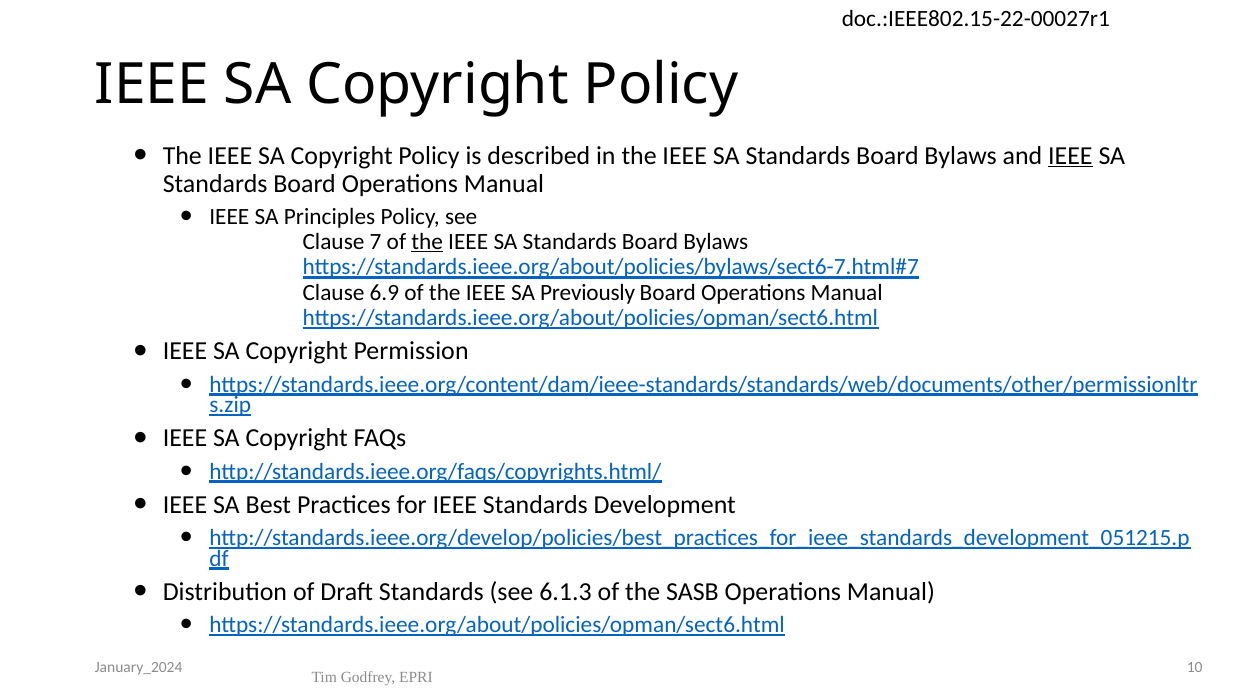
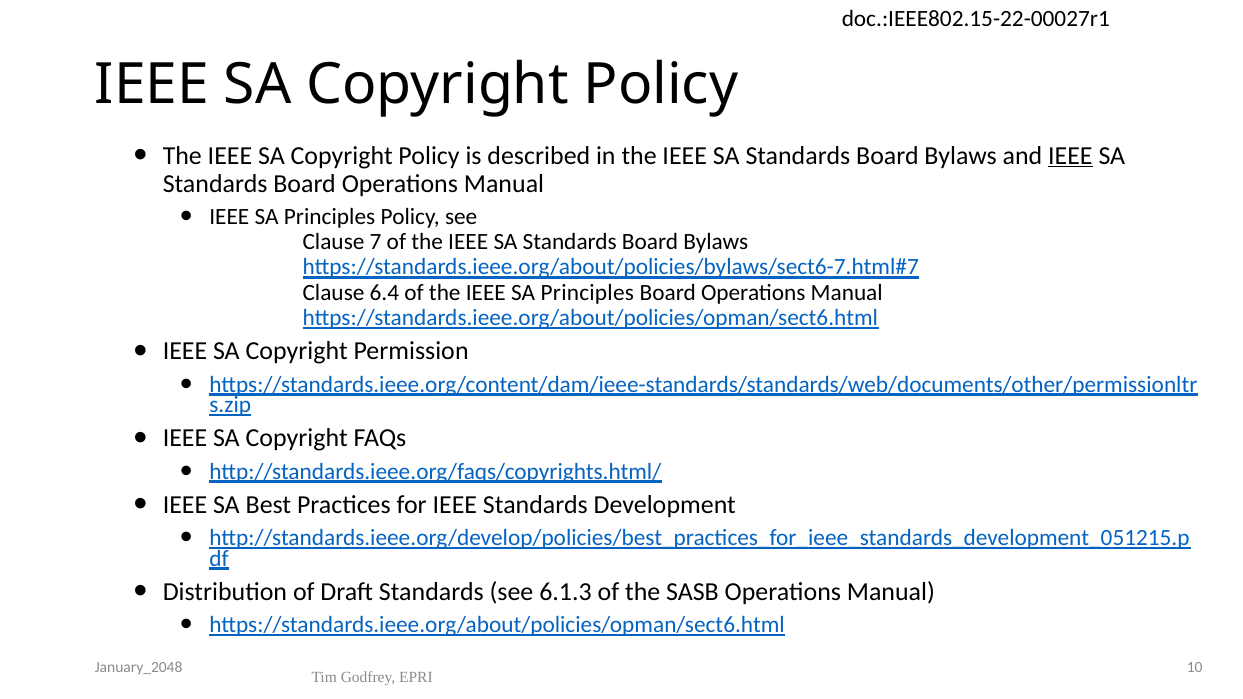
the at (427, 242) underline: present -> none
6.9: 6.9 -> 6.4
the IEEE SA Previously: Previously -> Principles
January_2024: January_2024 -> January_2048
